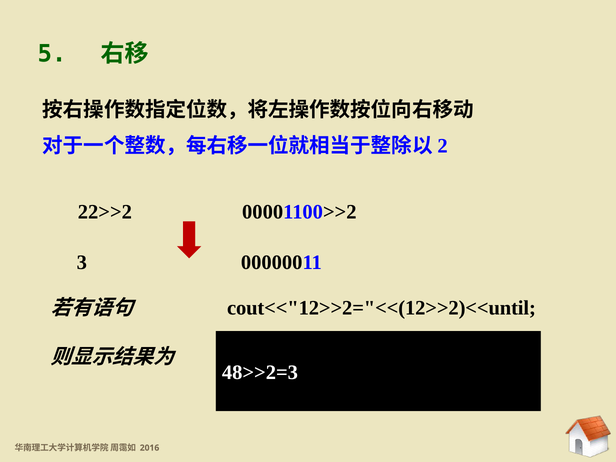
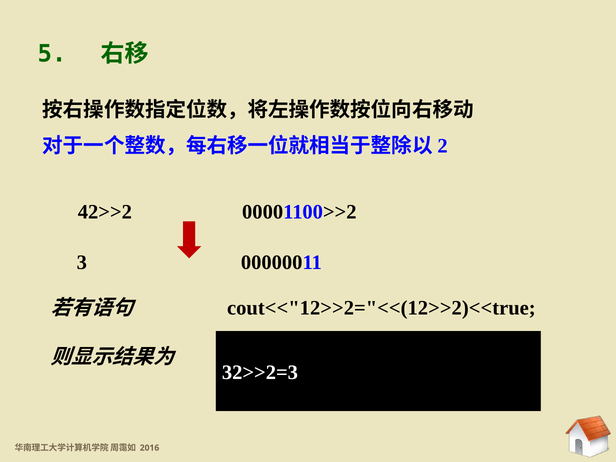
22>>2: 22>>2 -> 42>>2
cout<<"12>>2="<<(12>>2)<<until: cout<<"12>>2="<<(12>>2)<<until -> cout<<"12>>2="<<(12>>2)<<true
48>>2=3: 48>>2=3 -> 32>>2=3
